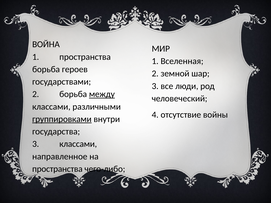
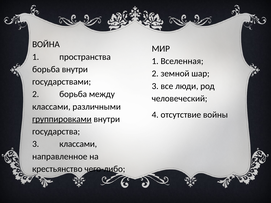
борьба героев: героев -> внутри
между underline: present -> none
пространства at (57, 169): пространства -> крестьянство
